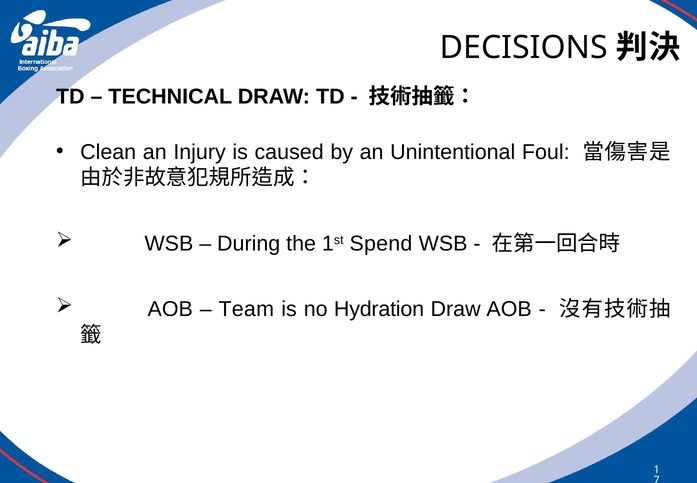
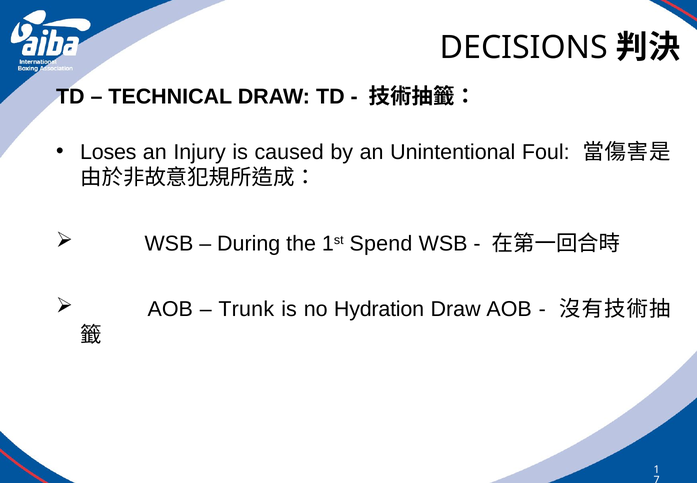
Clean: Clean -> Loses
Team: Team -> Trunk
